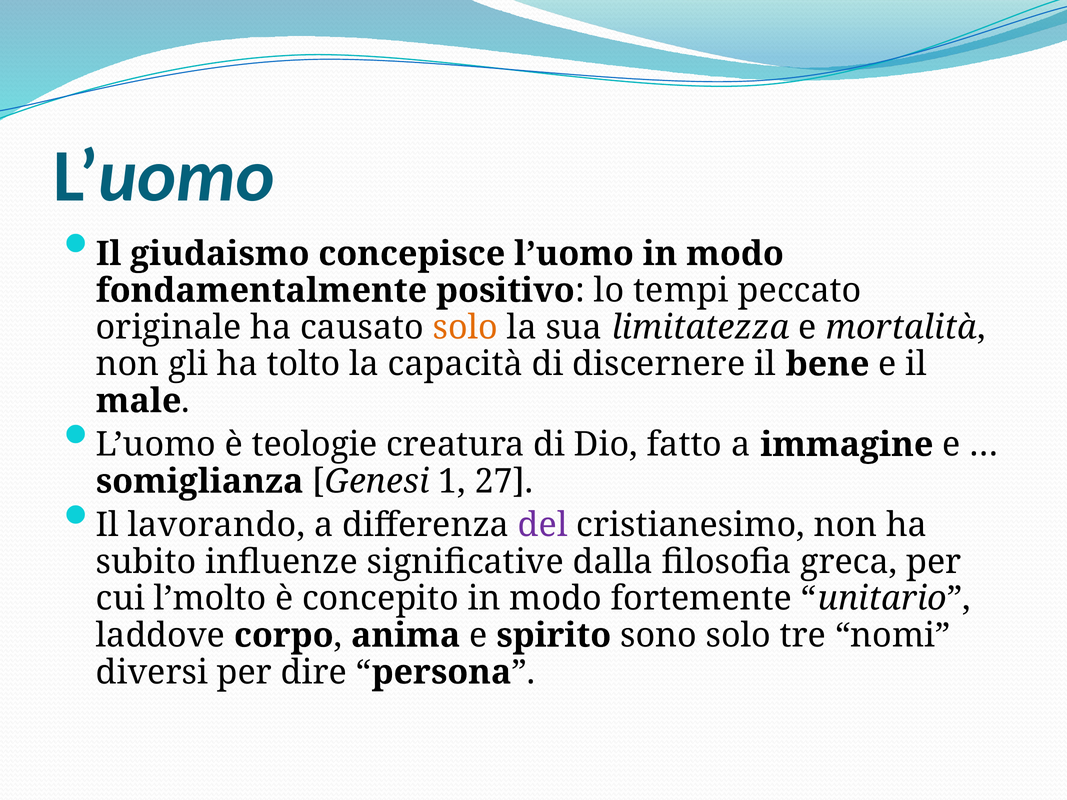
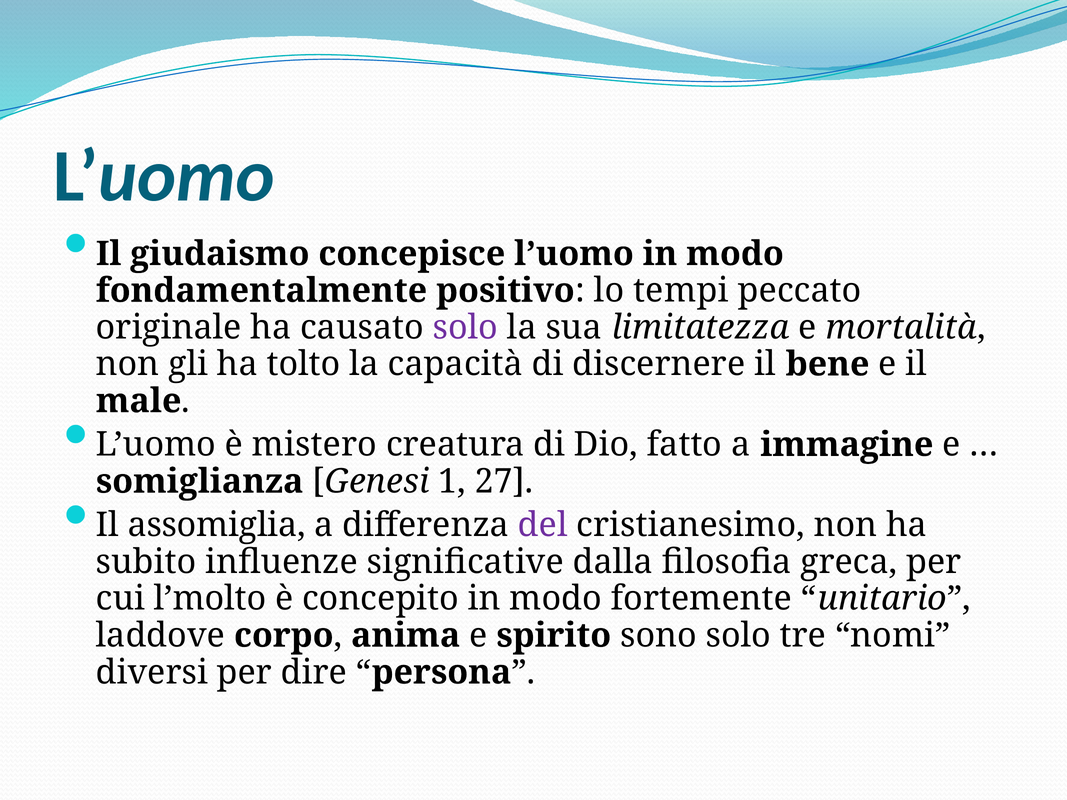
solo at (465, 328) colour: orange -> purple
teologie: teologie -> mistero
lavorando: lavorando -> assomiglia
